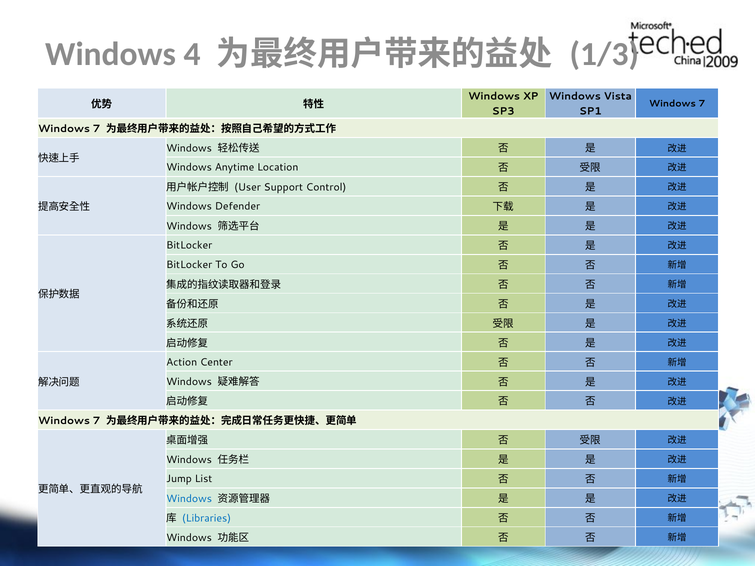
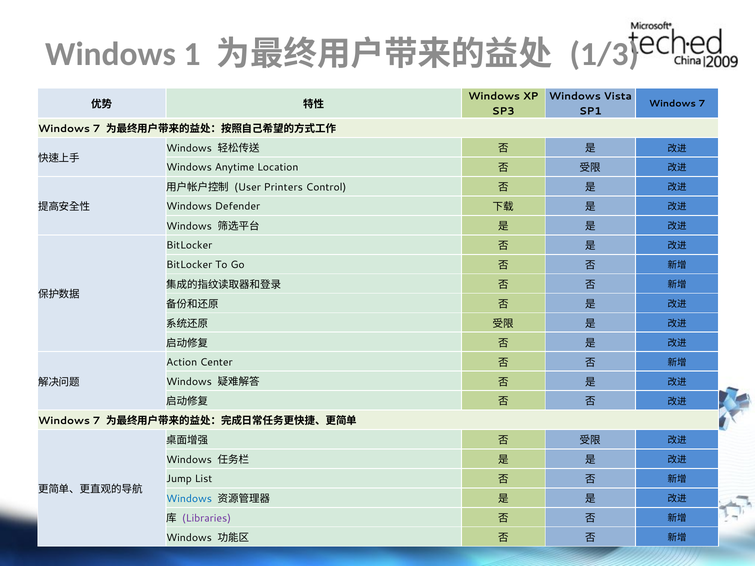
4: 4 -> 1
Support: Support -> Printers
Libraries colour: blue -> purple
